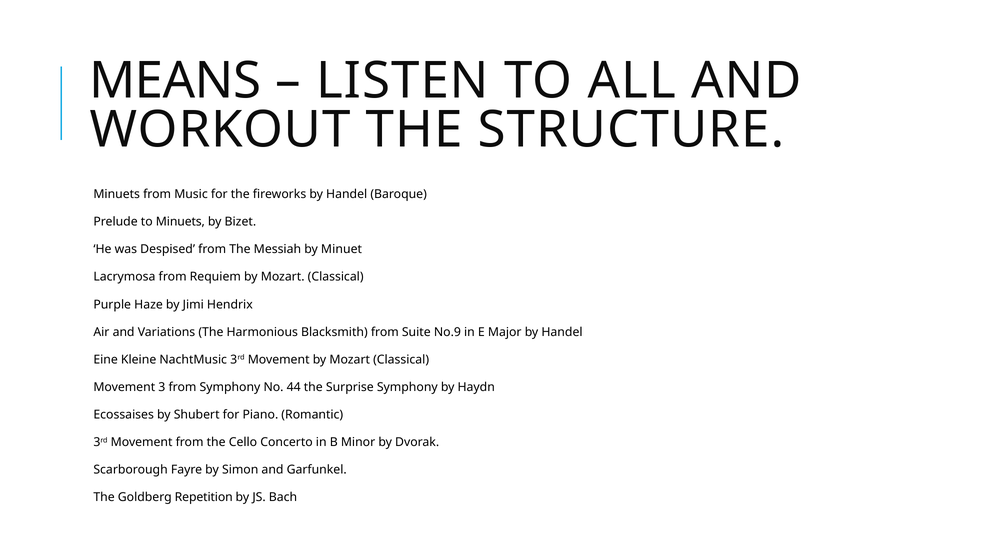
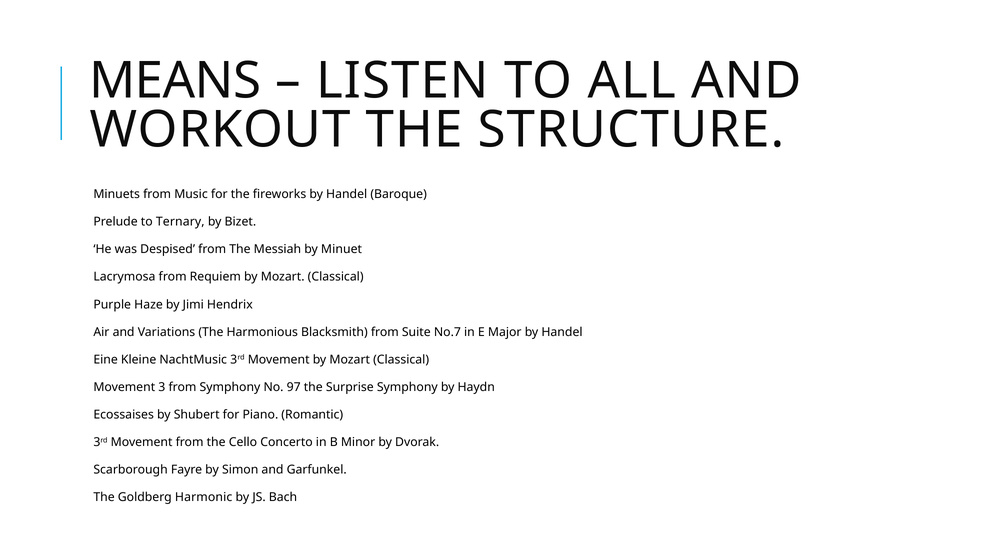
to Minuets: Minuets -> Ternary
No.9: No.9 -> No.7
44: 44 -> 97
Repetition: Repetition -> Harmonic
